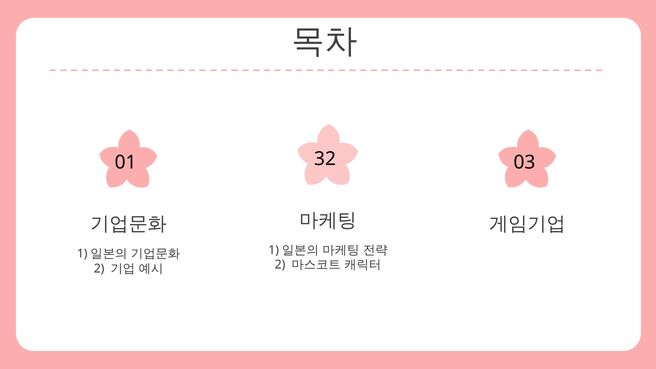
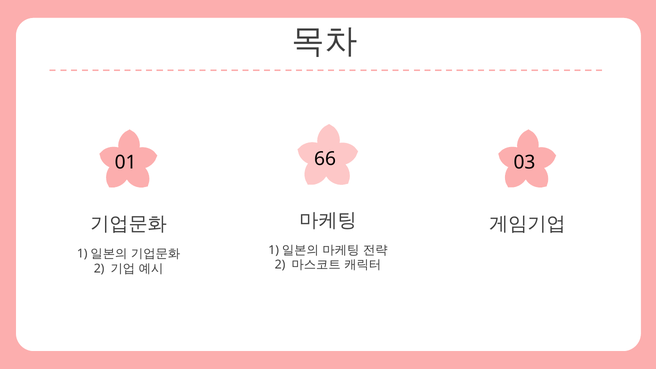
32: 32 -> 66
